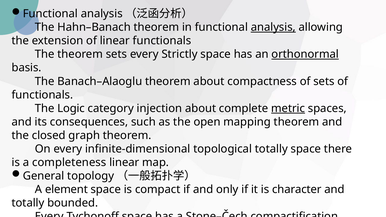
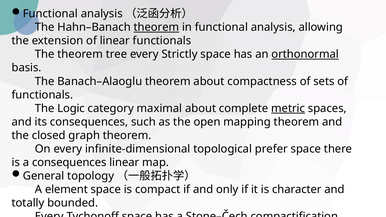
theorem at (156, 27) underline: none -> present
analysis at (273, 27) underline: present -> none
theorem sets: sets -> tree
injection: injection -> maximal
topological totally: totally -> prefer
a completeness: completeness -> consequences
